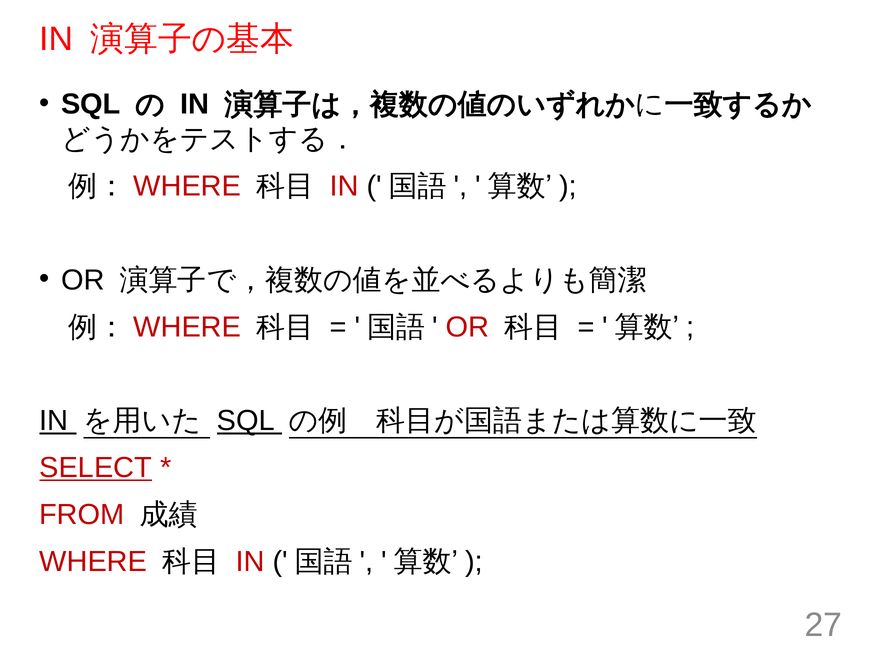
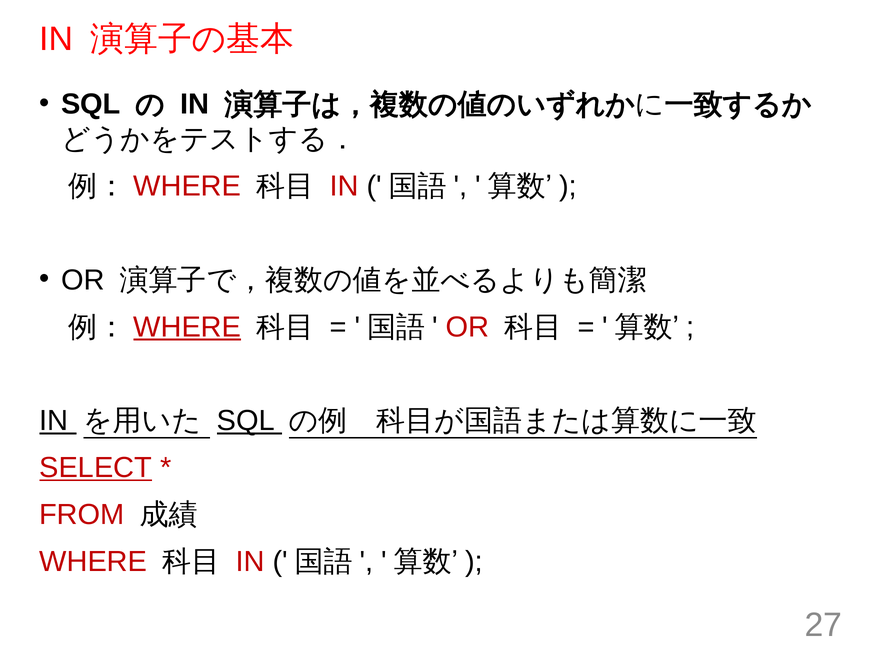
WHERE at (187, 327) underline: none -> present
